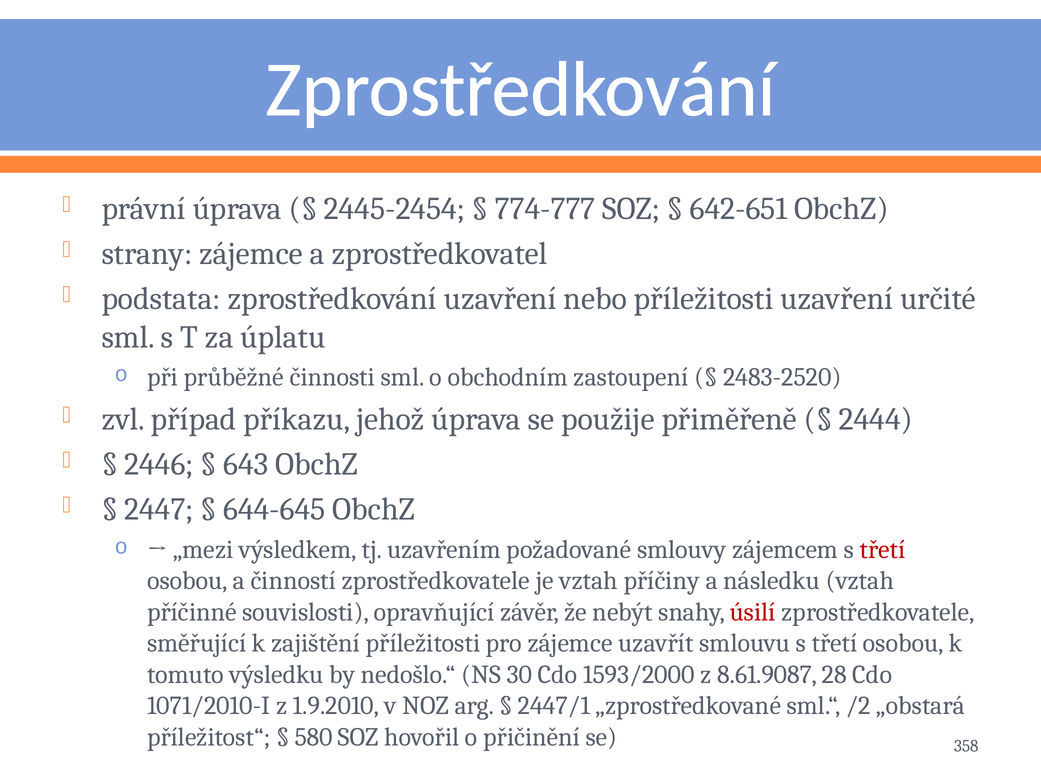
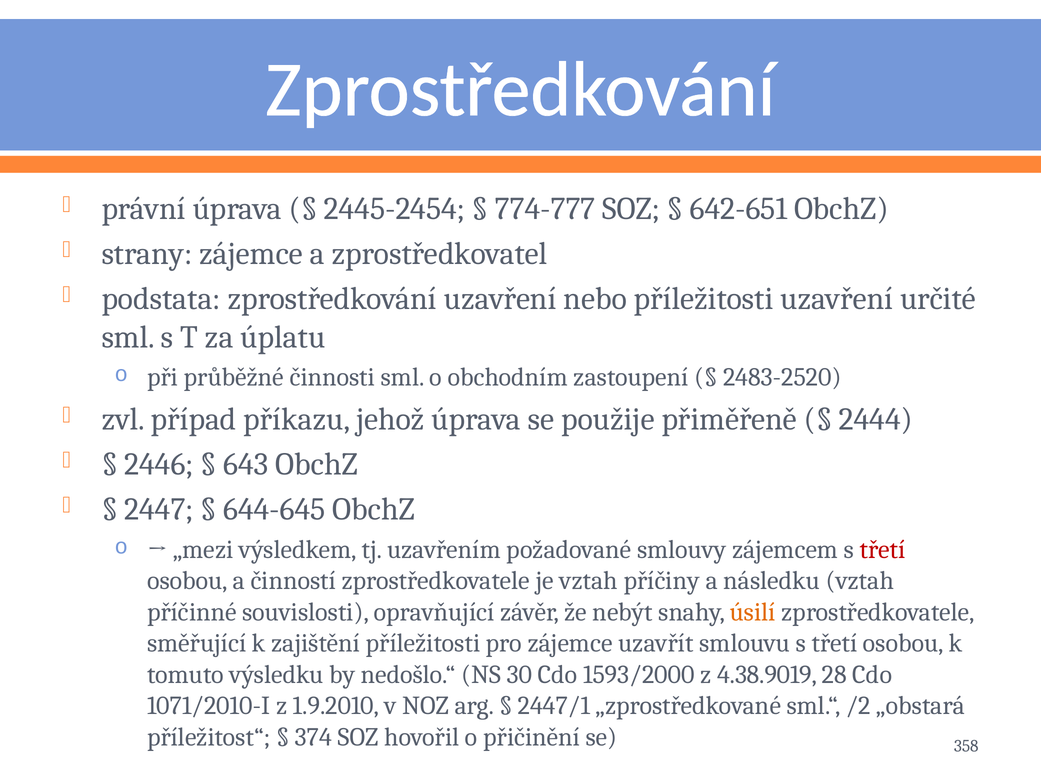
úsilí colour: red -> orange
8.61.9087: 8.61.9087 -> 4.38.9019
580: 580 -> 374
